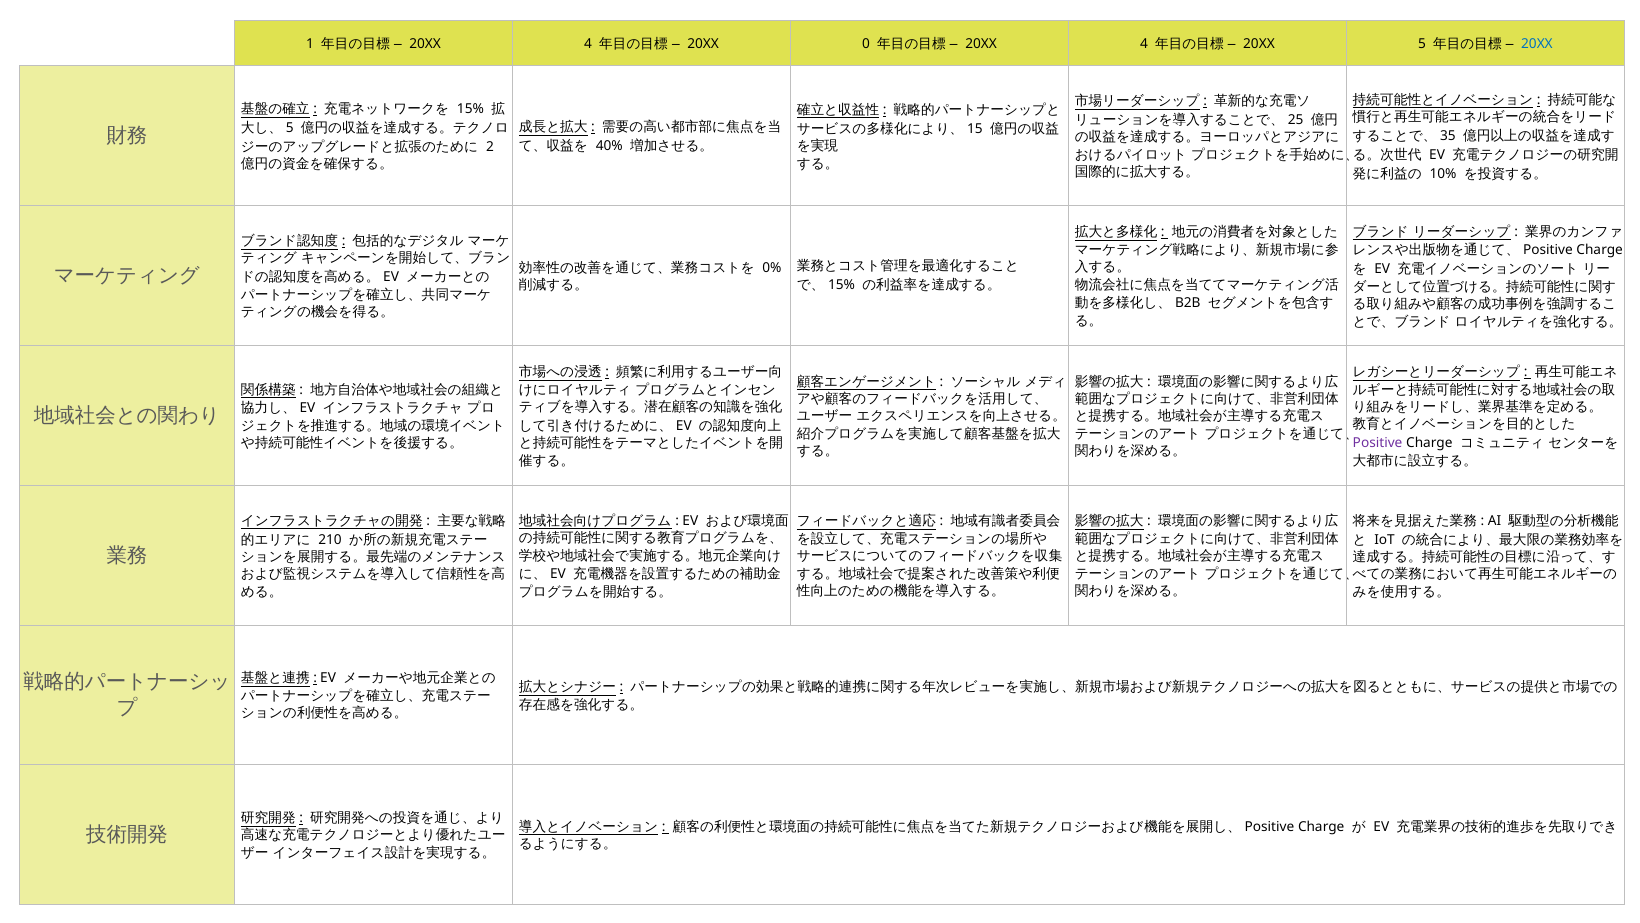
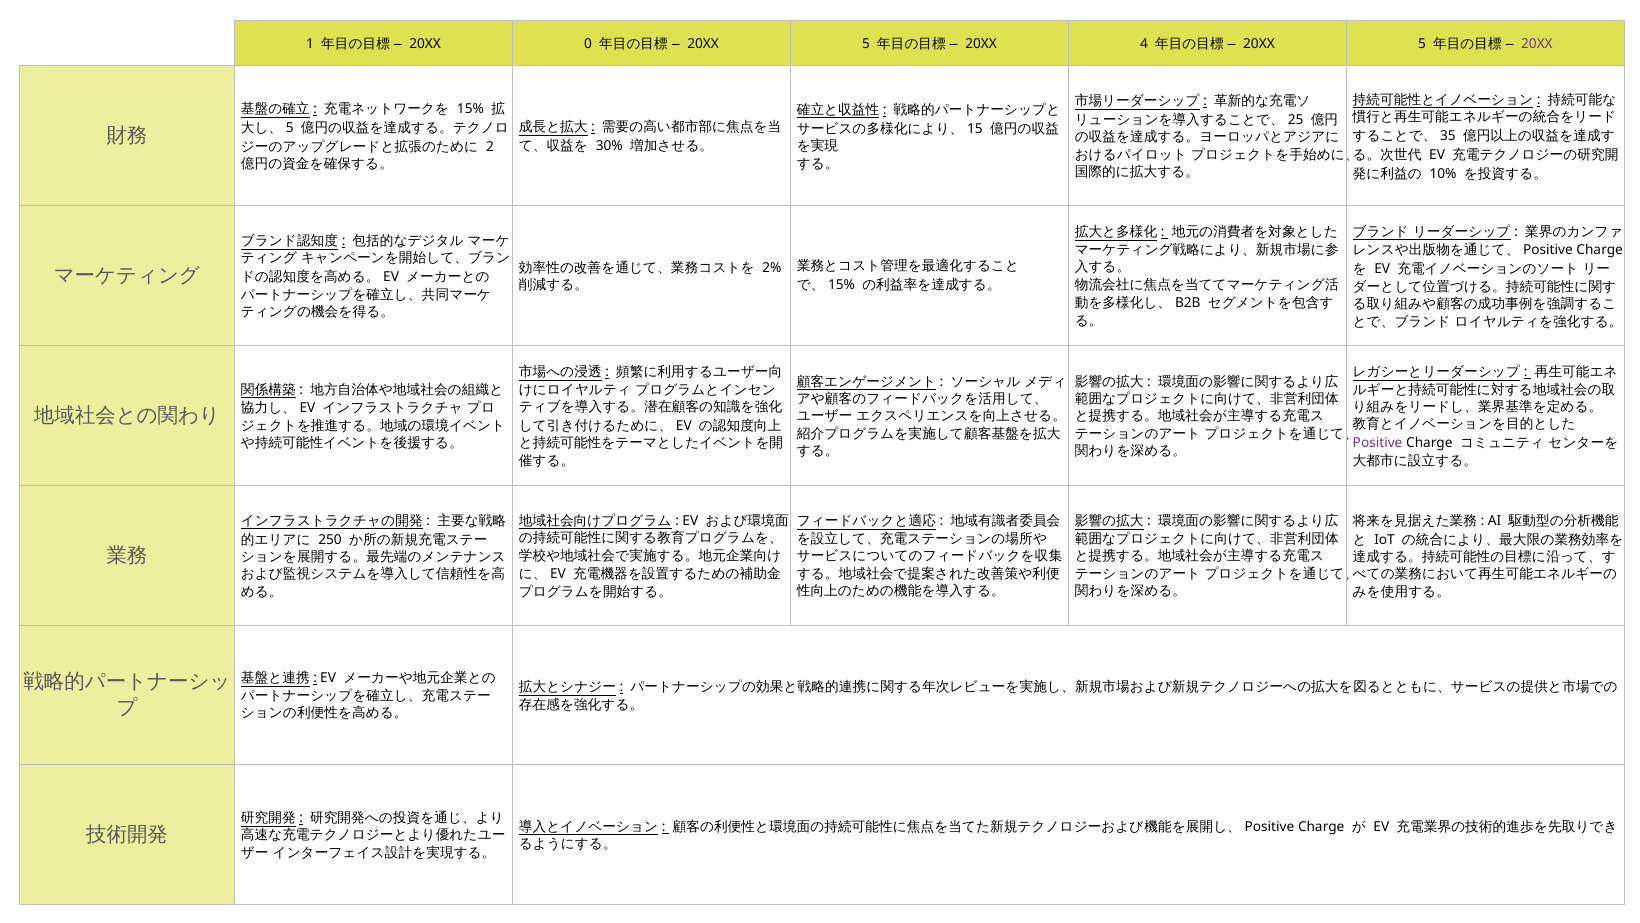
4 at (588, 44): 4 -> 0
0 at (866, 44): 0 -> 5
20XX at (1537, 44) colour: blue -> purple
40%: 40% -> 30%
0%: 0% -> 2%
210: 210 -> 250
